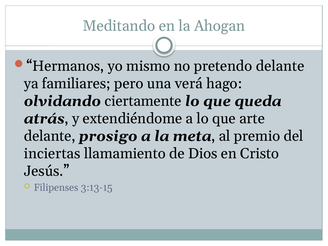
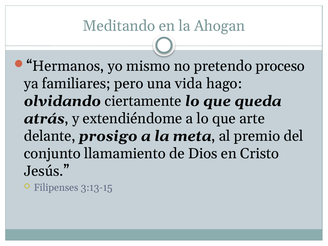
pretendo delante: delante -> proceso
verá: verá -> vida
inciertas: inciertas -> conjunto
